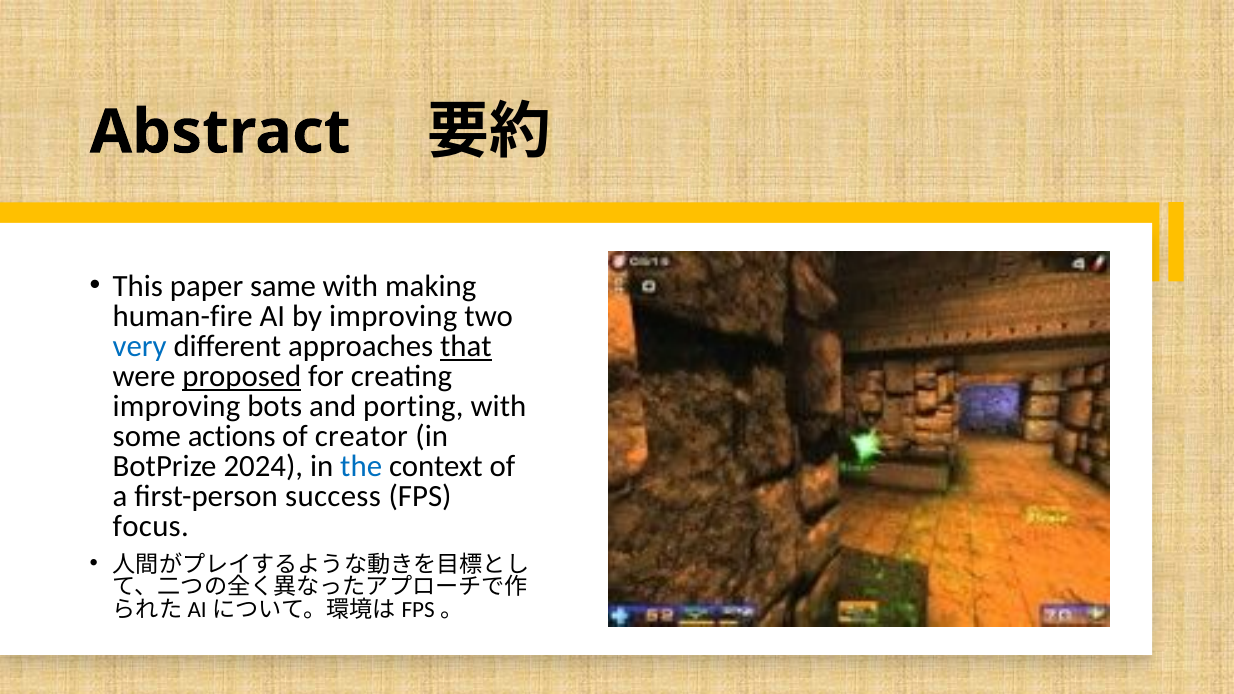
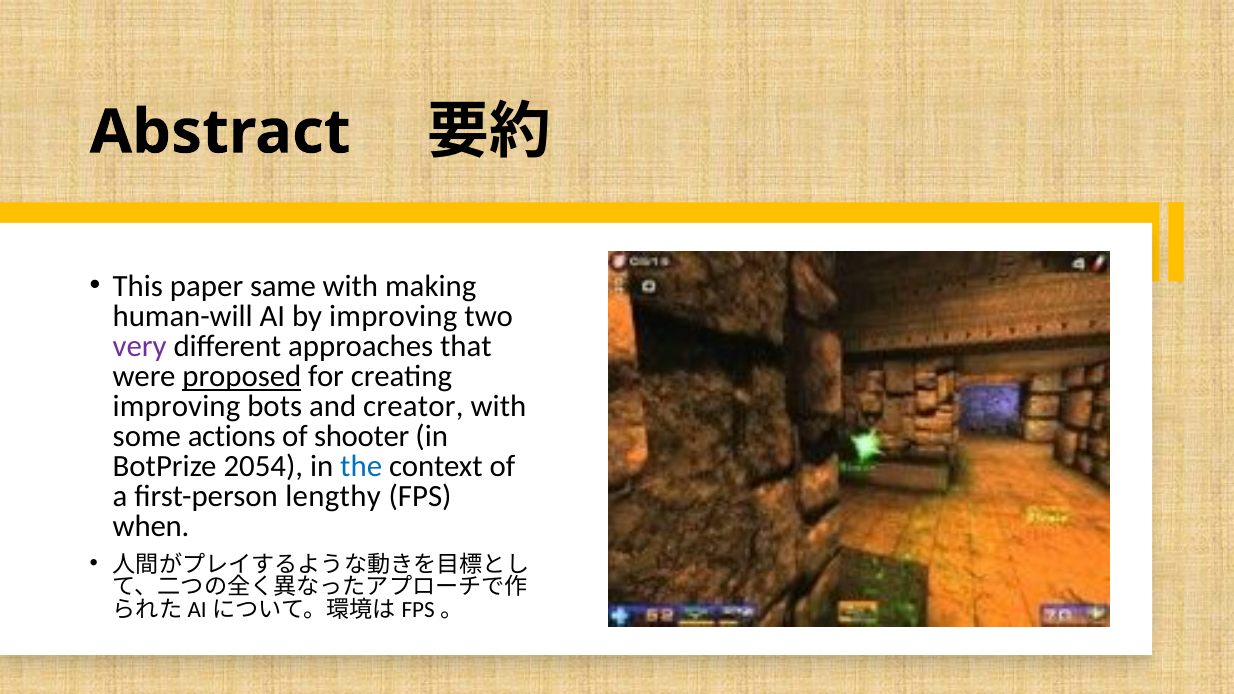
human-fire: human-fire -> human-will
very colour: blue -> purple
that underline: present -> none
porting: porting -> creator
creator: creator -> shooter
2024: 2024 -> 2054
success: success -> lengthy
focus: focus -> when
